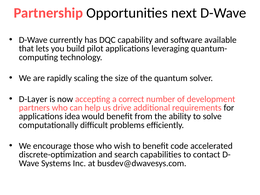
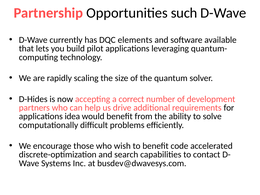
next: next -> such
capability: capability -> elements
D-Layer: D-Layer -> D-Hides
